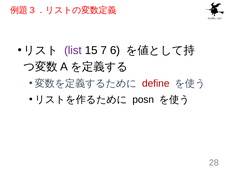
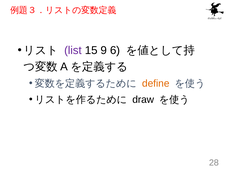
7: 7 -> 9
define colour: red -> orange
posn: posn -> draw
